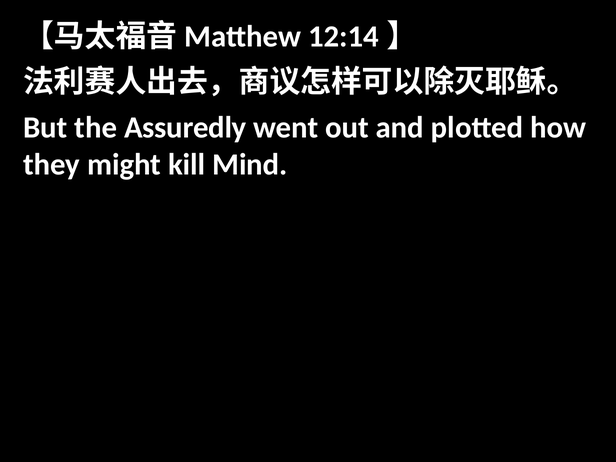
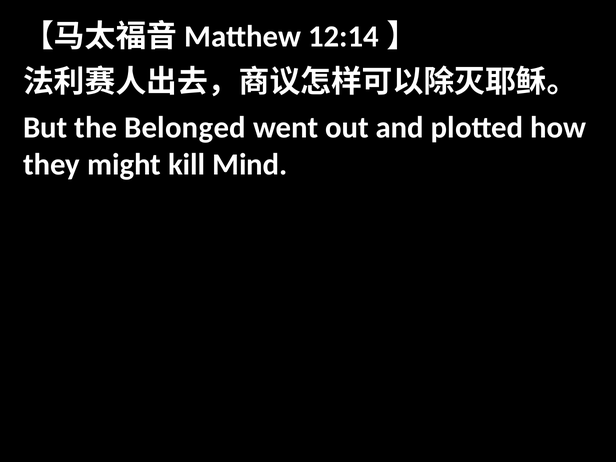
Assuredly: Assuredly -> Belonged
